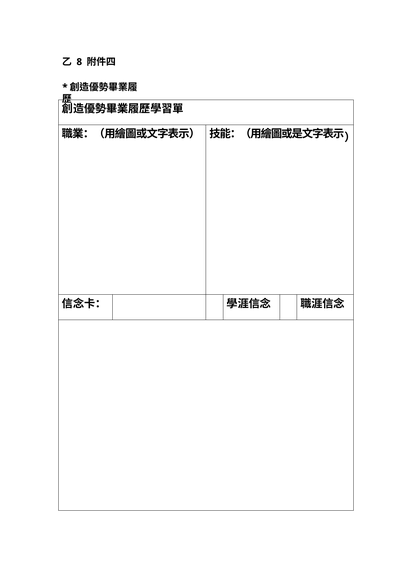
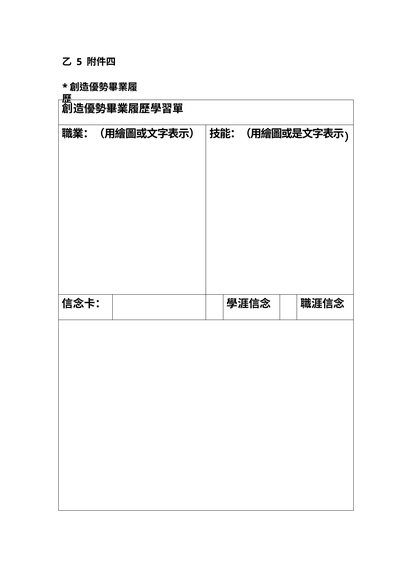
8: 8 -> 5
